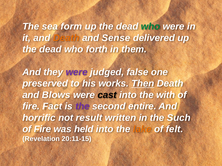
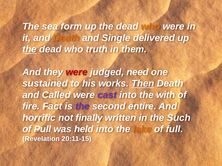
who at (151, 27) colour: green -> orange
Sense: Sense -> Single
the at (29, 49) underline: none -> present
forth: forth -> truth
were at (77, 72) colour: purple -> red
false: false -> need
preserved: preserved -> sustained
Blows: Blows -> Called
cast colour: black -> purple
result: result -> finally
Fire at (42, 130): Fire -> Pull
felt: felt -> full
